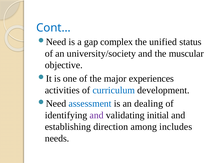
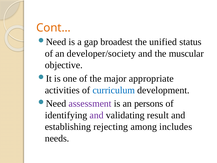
Cont… colour: blue -> orange
complex: complex -> broadest
university/society: university/society -> developer/society
experiences: experiences -> appropriate
assessment colour: blue -> purple
dealing: dealing -> persons
initial: initial -> result
direction: direction -> rejecting
